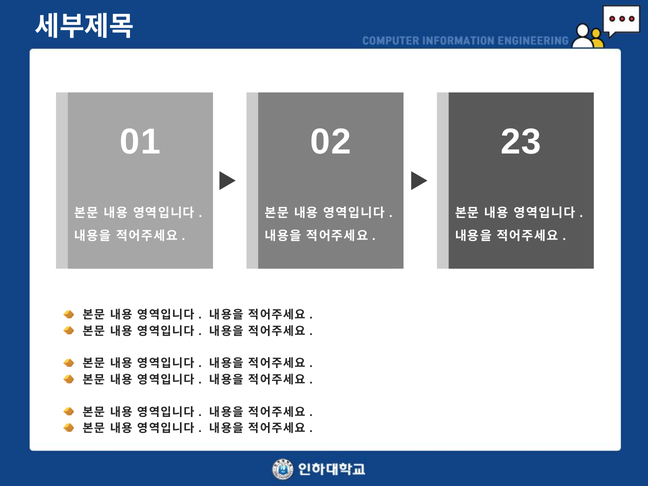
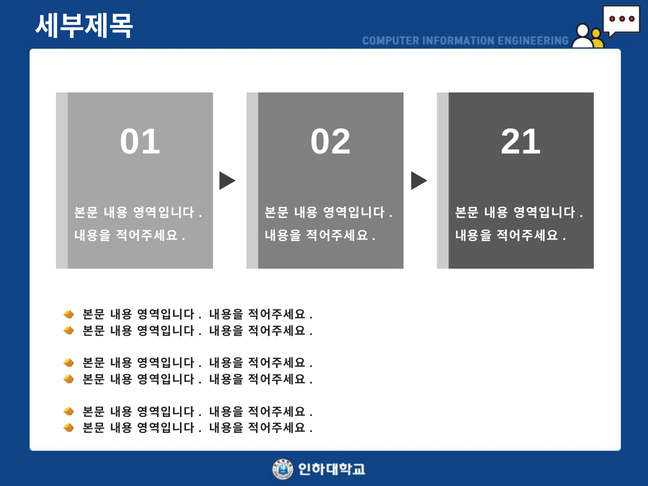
23: 23 -> 21
